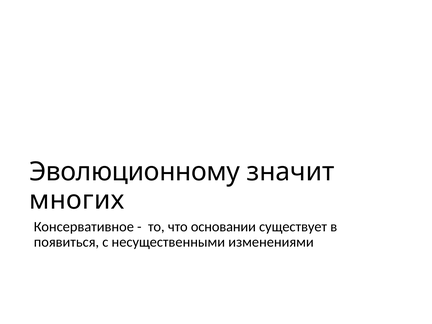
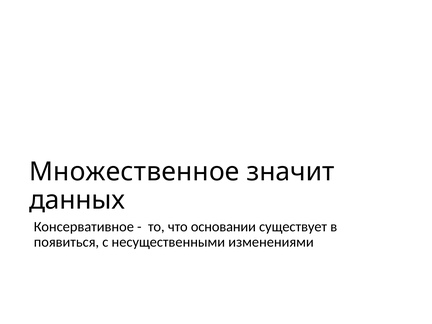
Эволюционному: Эволюционному -> Множественное
многих: многих -> данных
